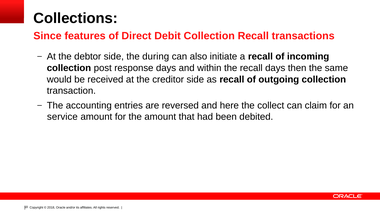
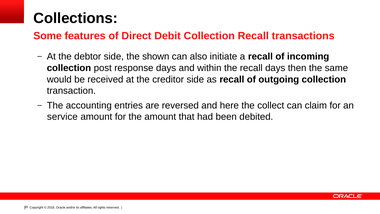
Since: Since -> Some
during: during -> shown
